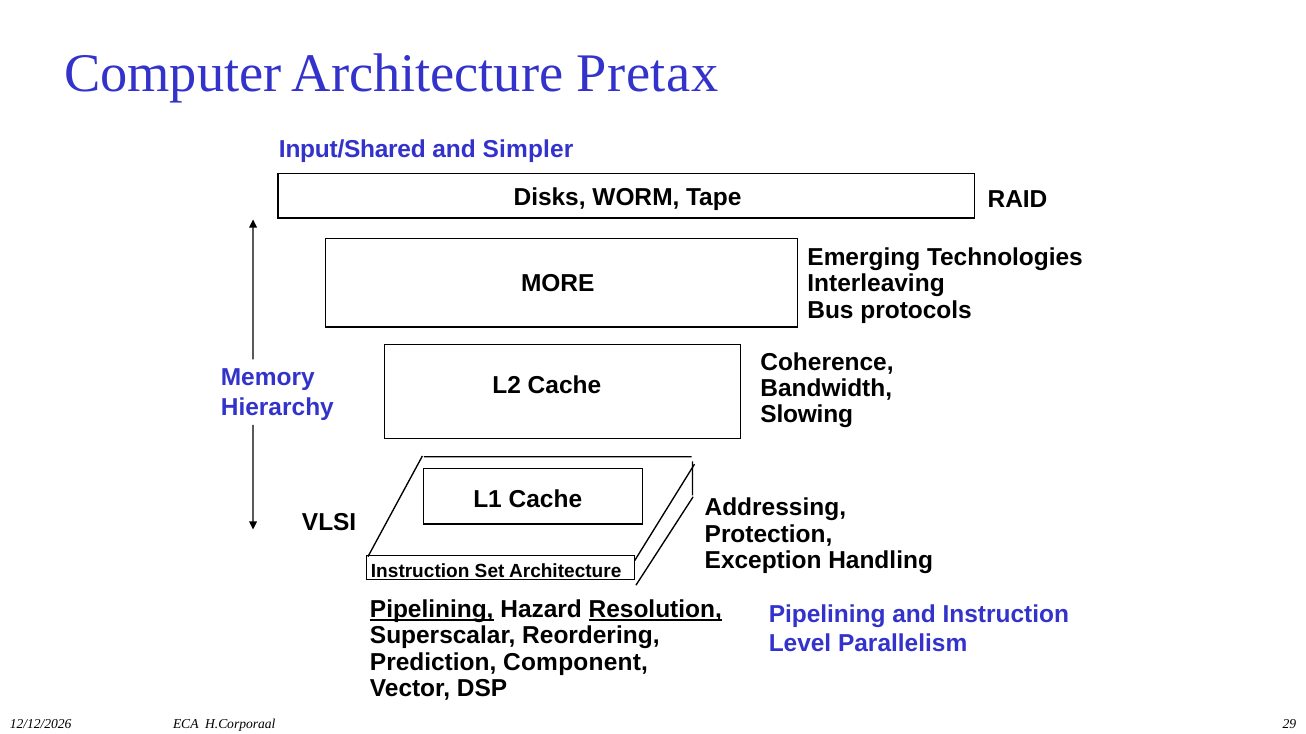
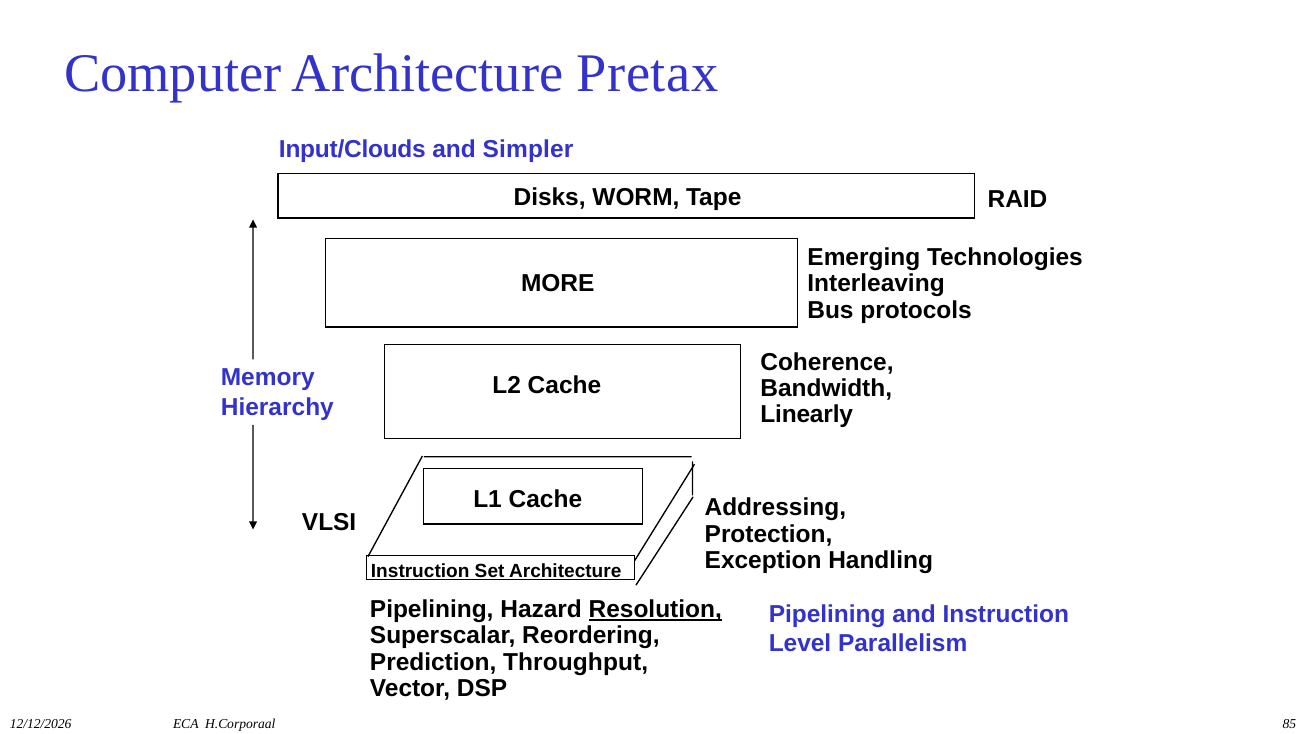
Input/Shared: Input/Shared -> Input/Clouds
Slowing: Slowing -> Linearly
Pipelining at (432, 610) underline: present -> none
Component: Component -> Throughput
29: 29 -> 85
